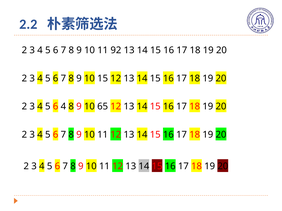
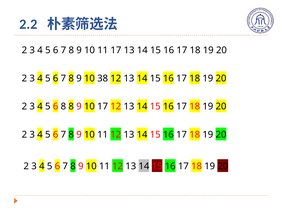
11 92: 92 -> 17
10 15: 15 -> 38
6 4: 4 -> 8
10 65: 65 -> 17
